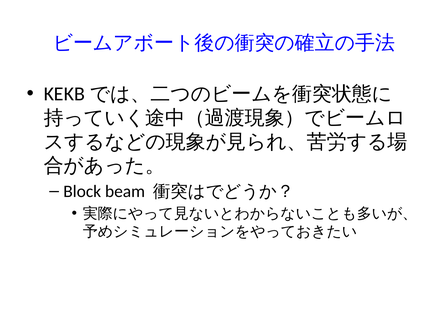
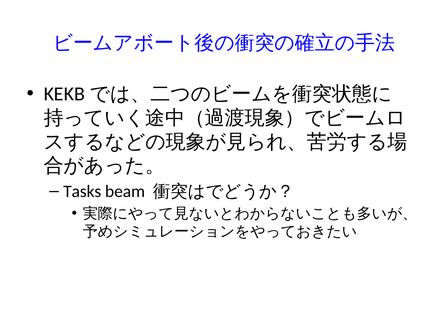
Block: Block -> Tasks
